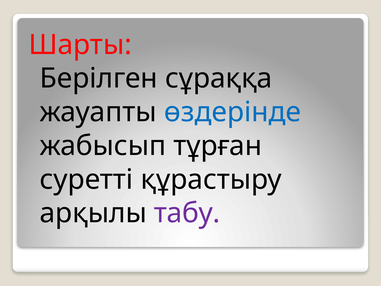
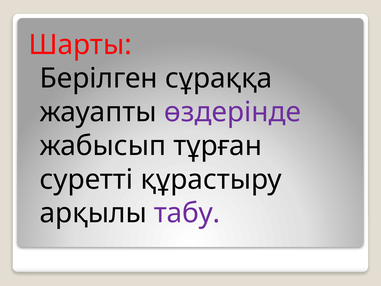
өздерінде colour: blue -> purple
